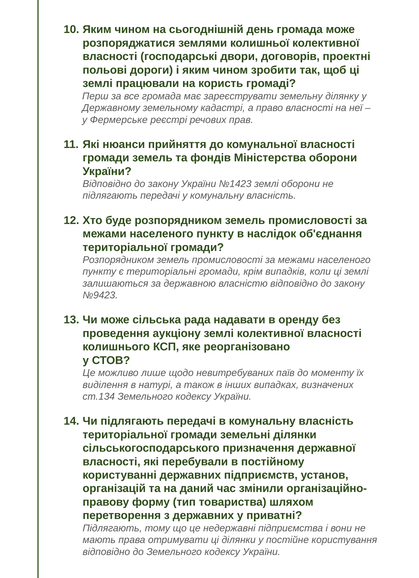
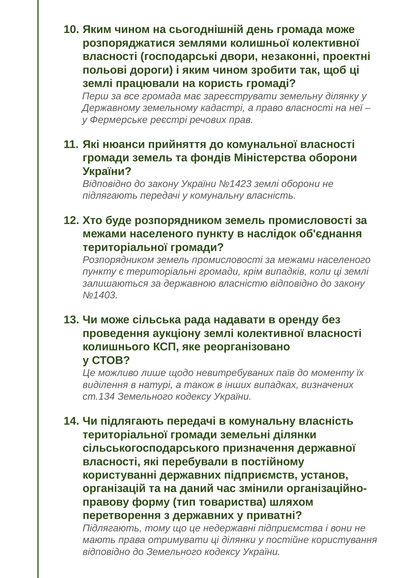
договорів: договорів -> незаконні
№9423: №9423 -> №1403
